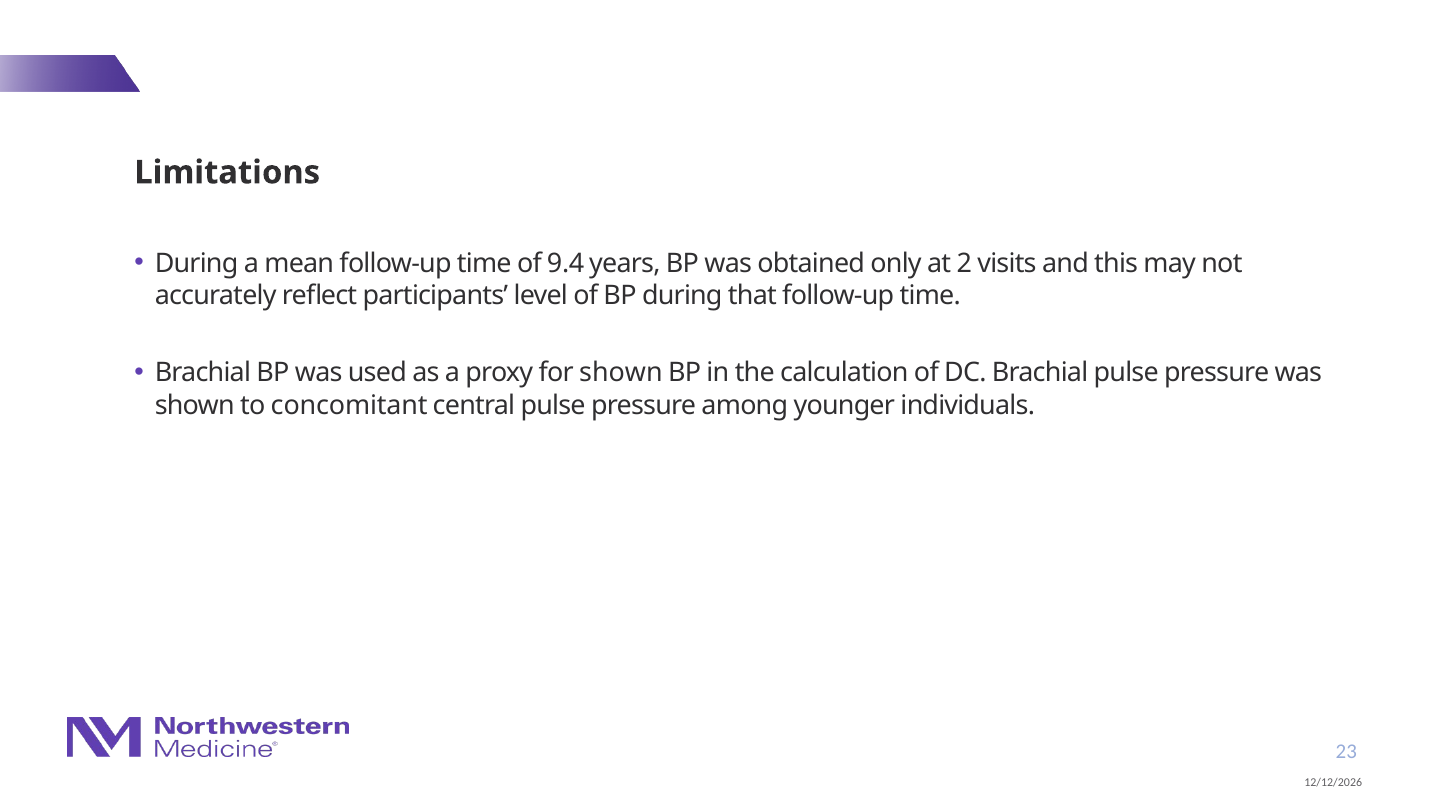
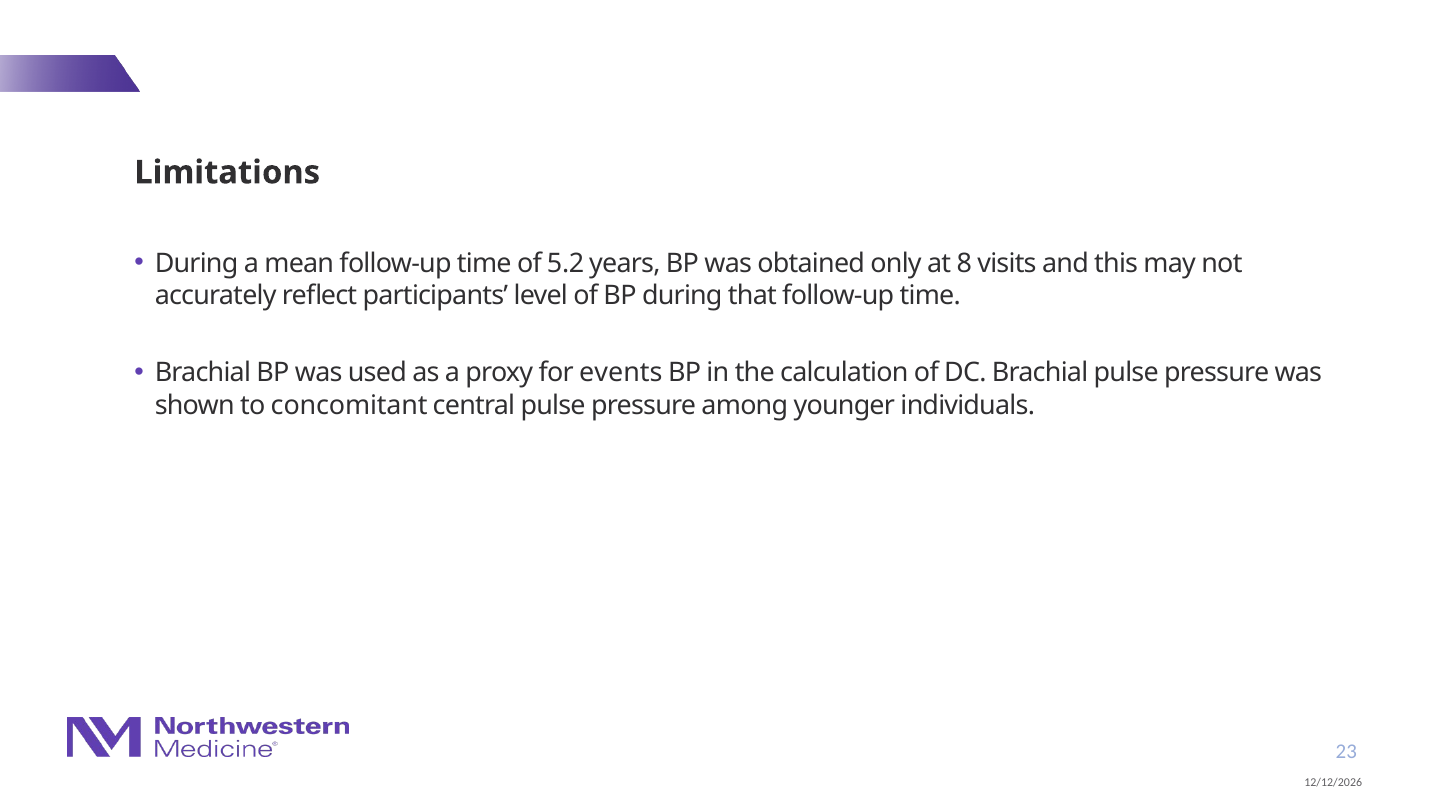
9.4: 9.4 -> 5.2
2: 2 -> 8
for shown: shown -> events
